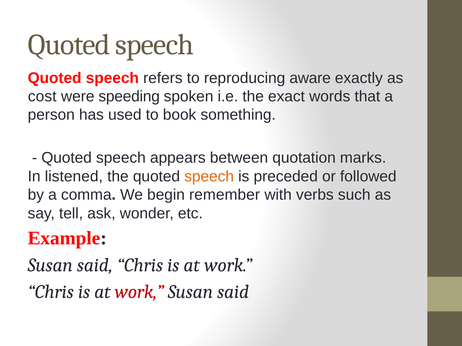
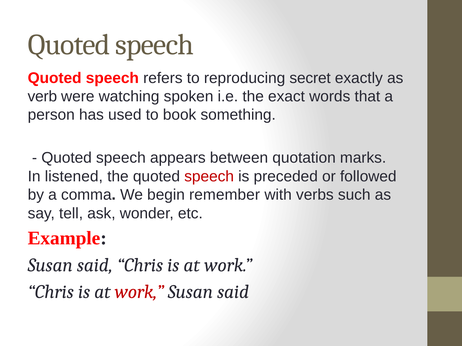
aware: aware -> secret
cost: cost -> verb
speeding: speeding -> watching
speech at (209, 177) colour: orange -> red
